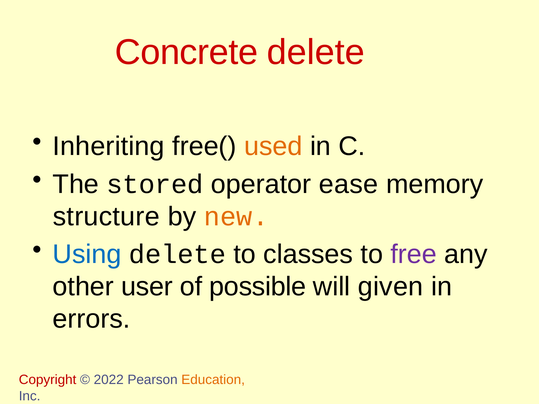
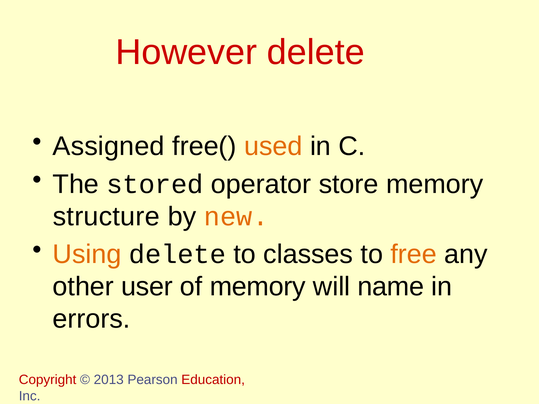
Concrete: Concrete -> However
Inheriting: Inheriting -> Assigned
ease: ease -> store
Using colour: blue -> orange
free colour: purple -> orange
of possible: possible -> memory
given: given -> name
2022: 2022 -> 2013
Education colour: orange -> red
